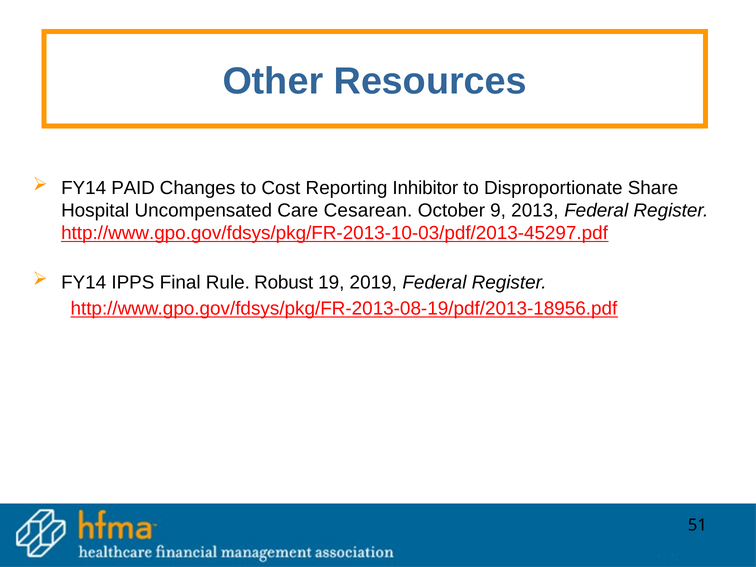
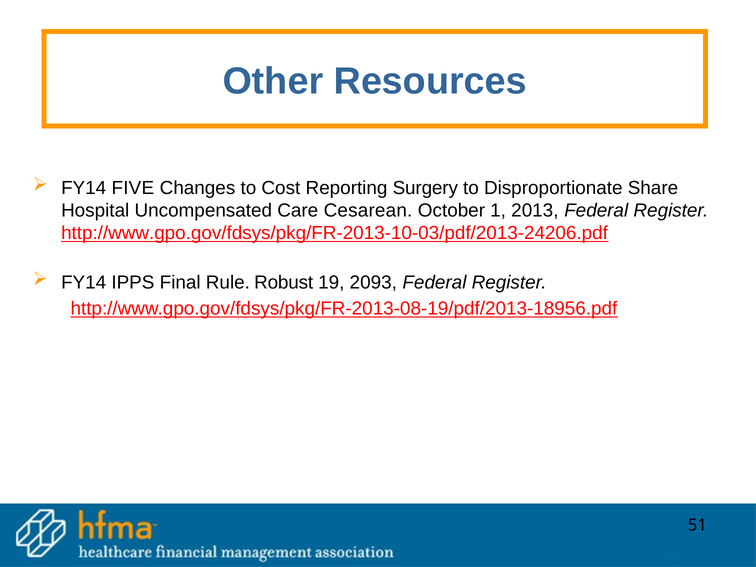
PAID: PAID -> FIVE
Inhibitor: Inhibitor -> Surgery
9: 9 -> 1
http://www.gpo.gov/fdsys/pkg/FR-2013-10-03/pdf/2013-45297.pdf: http://www.gpo.gov/fdsys/pkg/FR-2013-10-03/pdf/2013-45297.pdf -> http://www.gpo.gov/fdsys/pkg/FR-2013-10-03/pdf/2013-24206.pdf
2019: 2019 -> 2093
